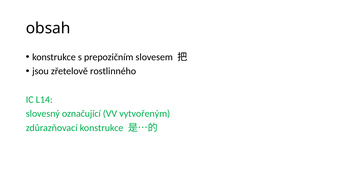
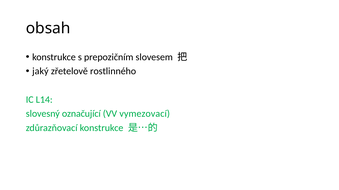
jsou: jsou -> jaký
vytvořeným: vytvořeným -> vymezovací
